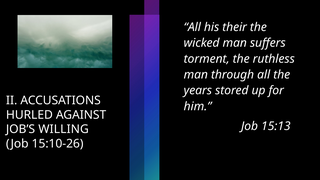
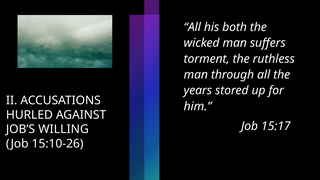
their: their -> both
15:13: 15:13 -> 15:17
